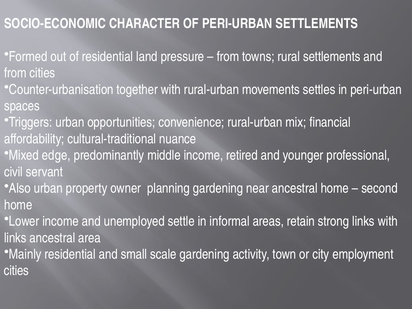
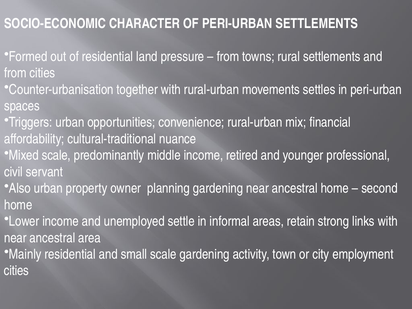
Mixed edge: edge -> scale
links at (15, 238): links -> near
